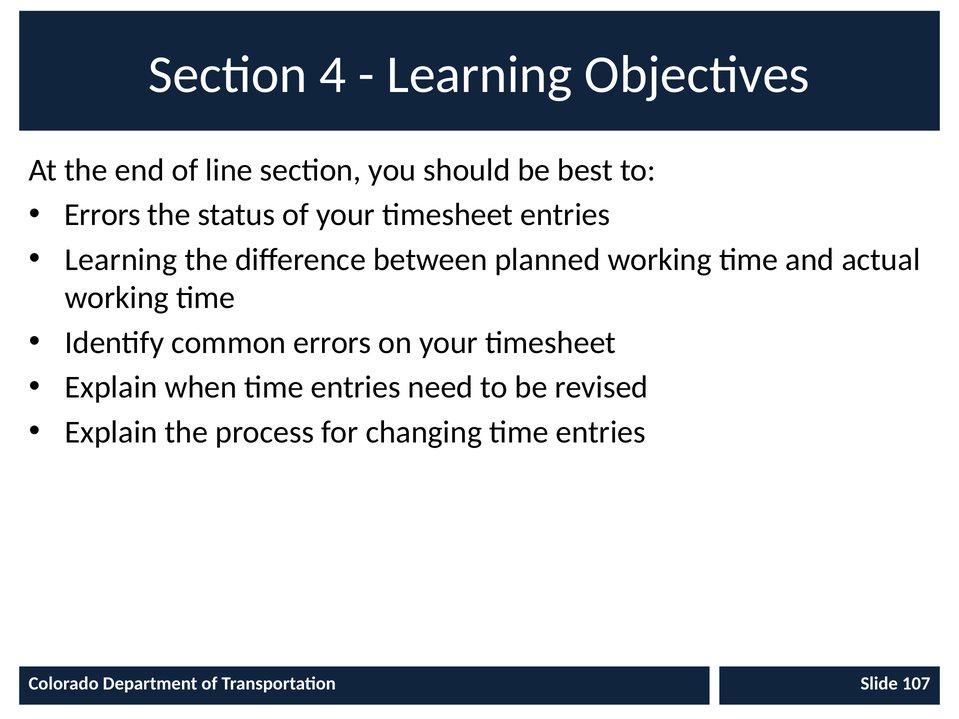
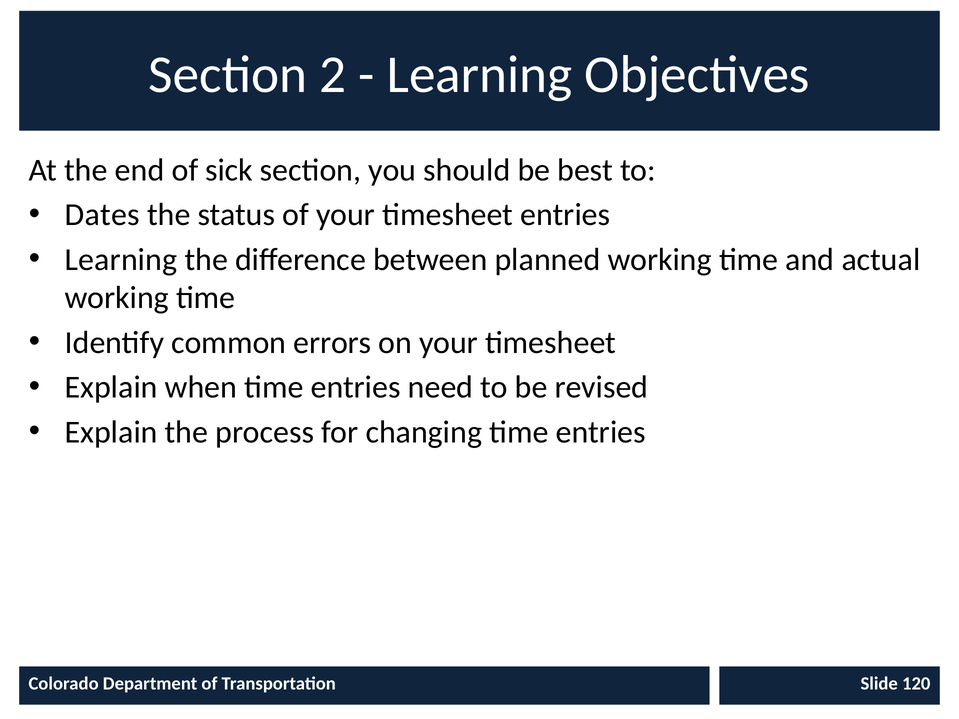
4: 4 -> 2
line: line -> sick
Errors at (102, 215): Errors -> Dates
107: 107 -> 120
